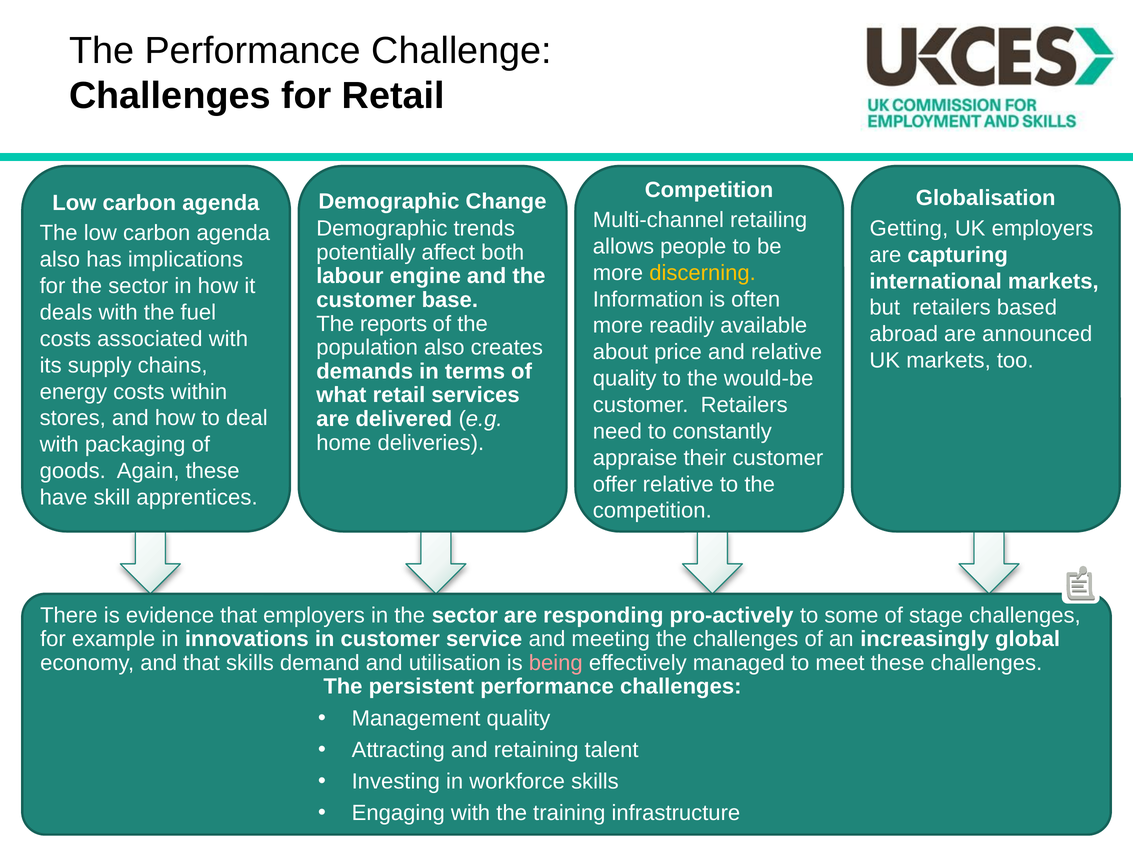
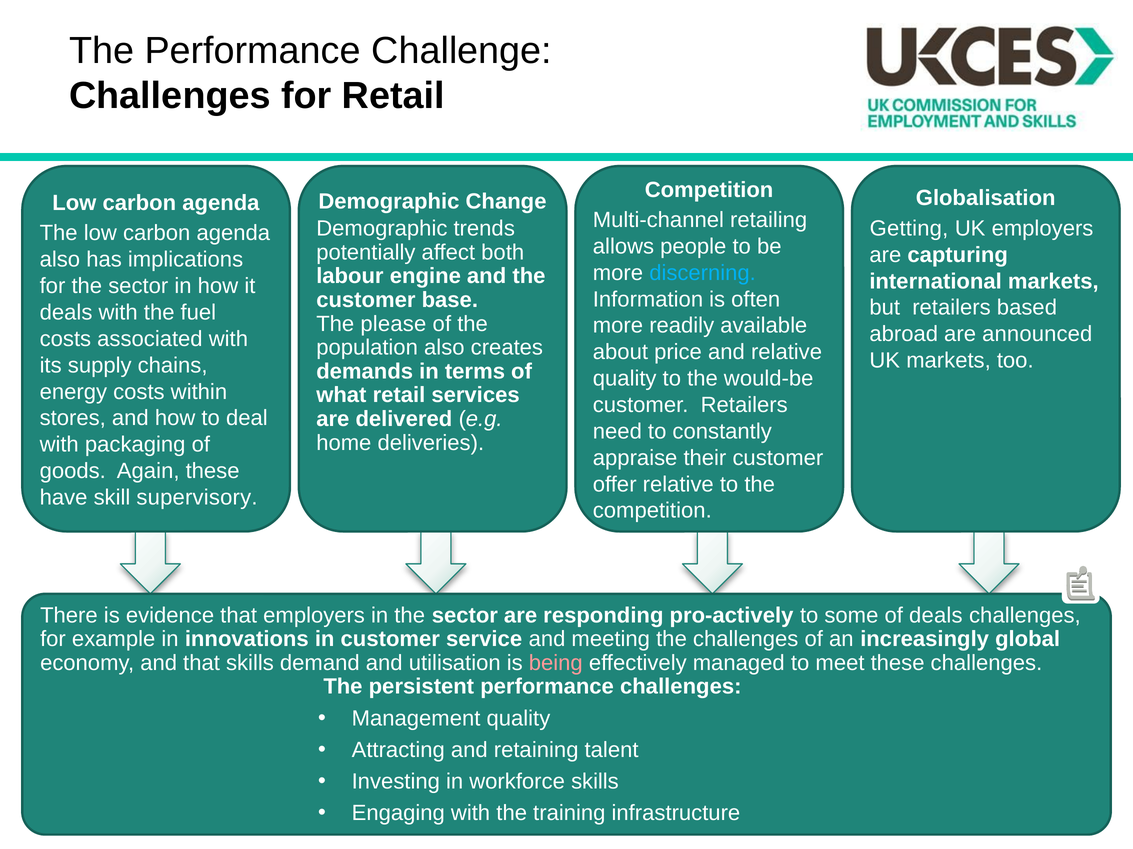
discerning colour: yellow -> light blue
reports: reports -> please
apprentices: apprentices -> supervisory
of stage: stage -> deals
